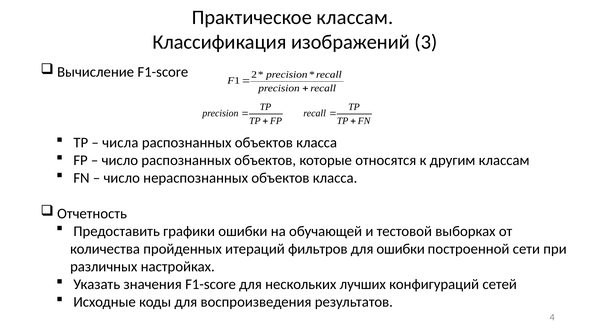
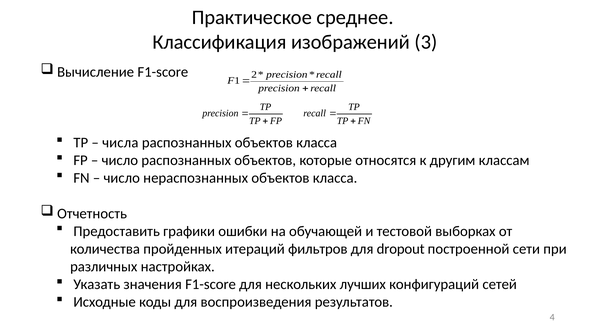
Практическое классам: классам -> среднее
для ошибки: ошибки -> dropout
